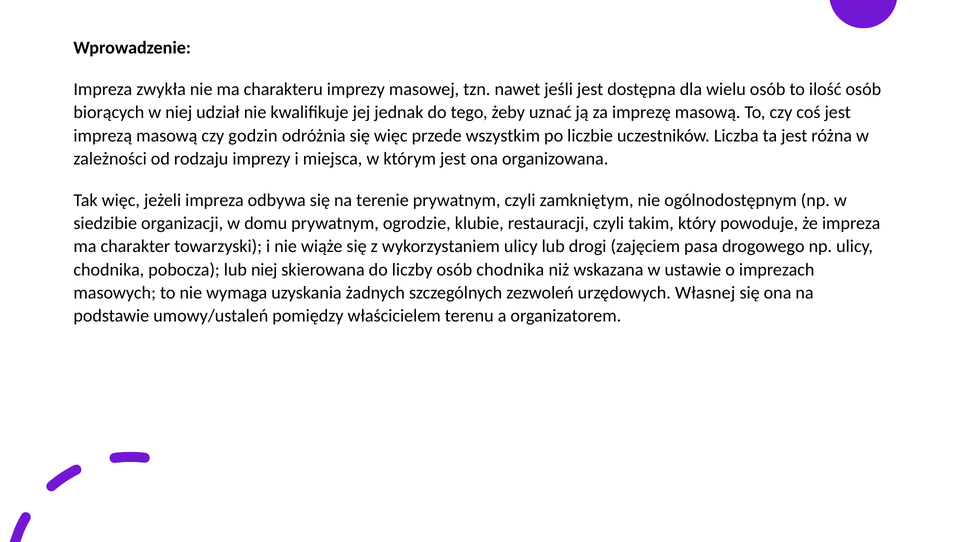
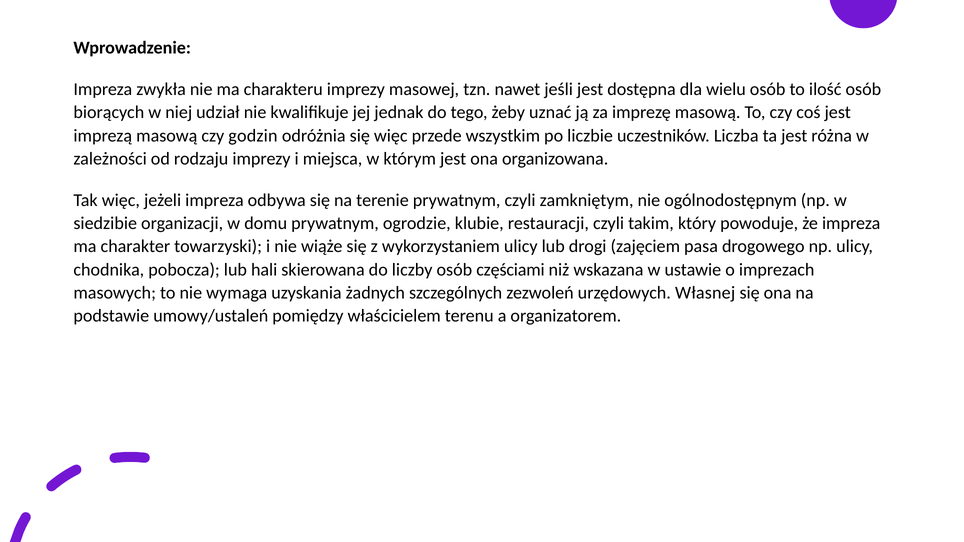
lub niej: niej -> hali
osób chodnika: chodnika -> częściami
